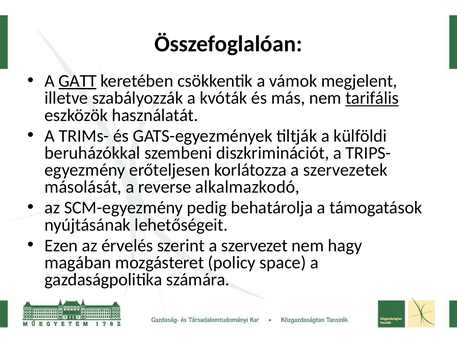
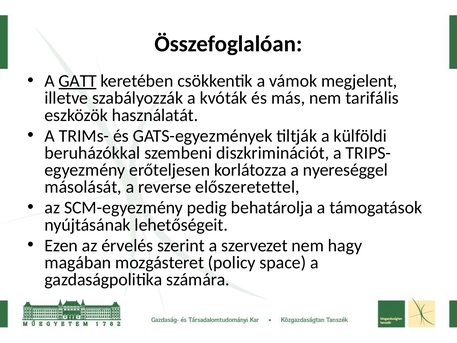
tarifális underline: present -> none
szervezetek: szervezetek -> nyereséggel
alkalmazkodó: alkalmazkodó -> előszeretettel
